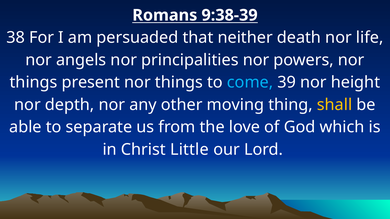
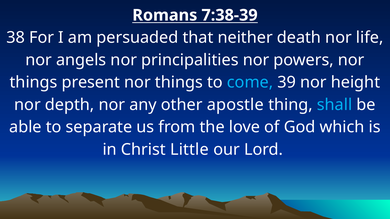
9:38-39: 9:38-39 -> 7:38-39
moving: moving -> apostle
shall colour: yellow -> light blue
